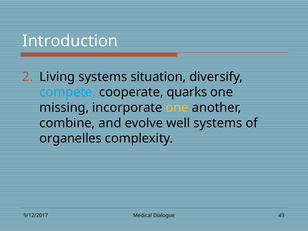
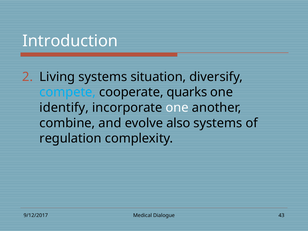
missing: missing -> identify
one at (177, 108) colour: yellow -> white
well: well -> also
organelles: organelles -> regulation
